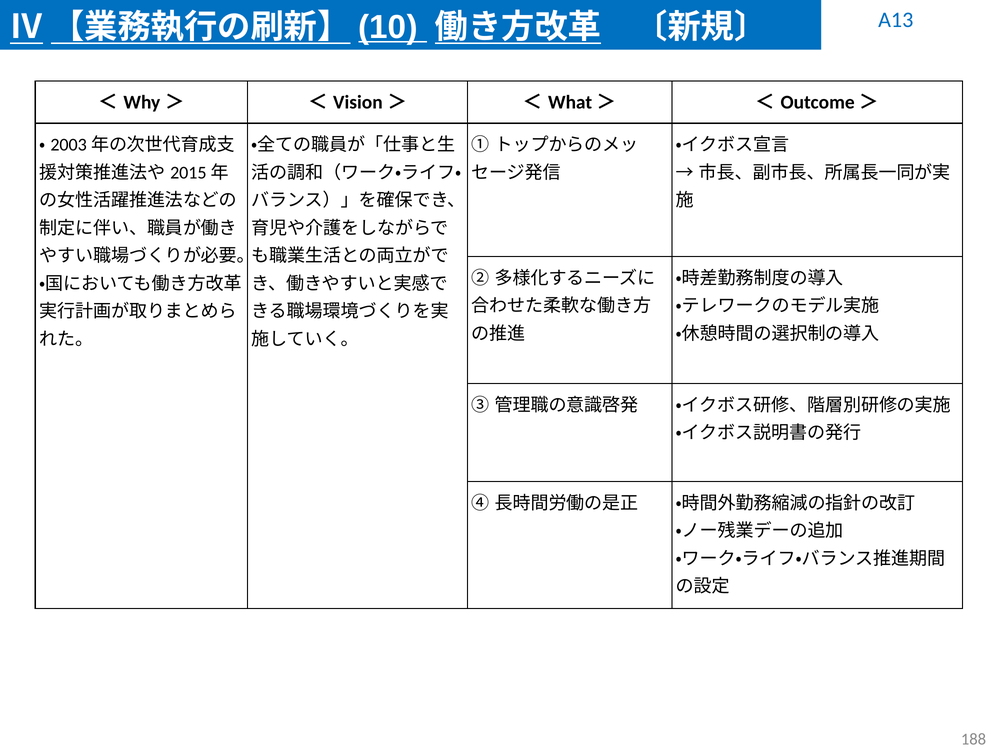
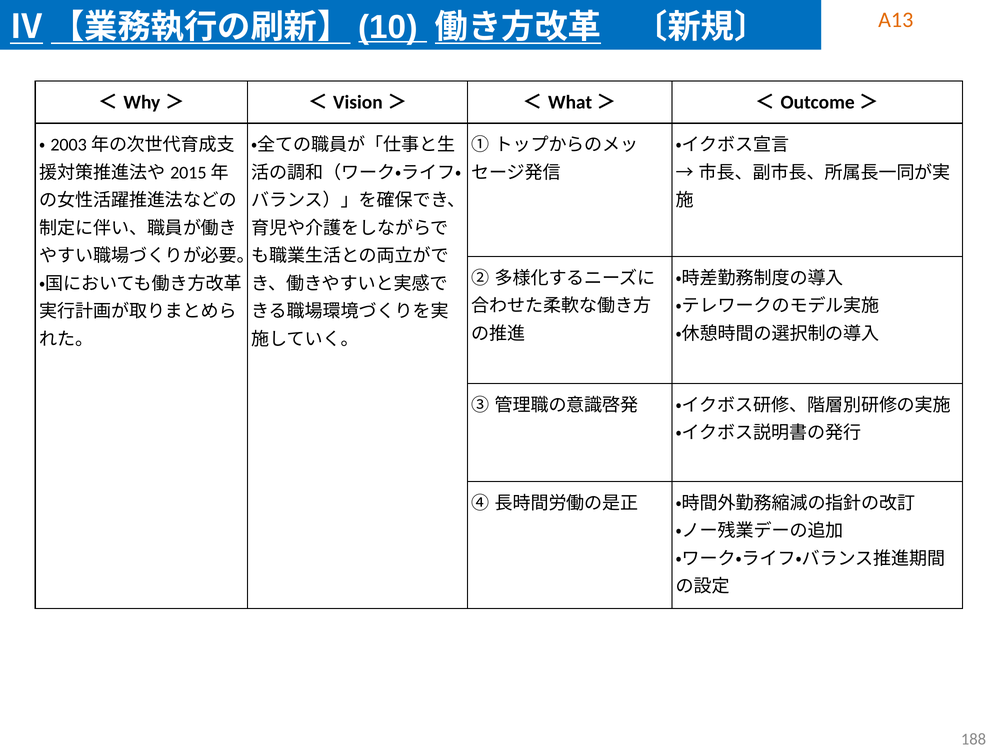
A13 colour: blue -> orange
